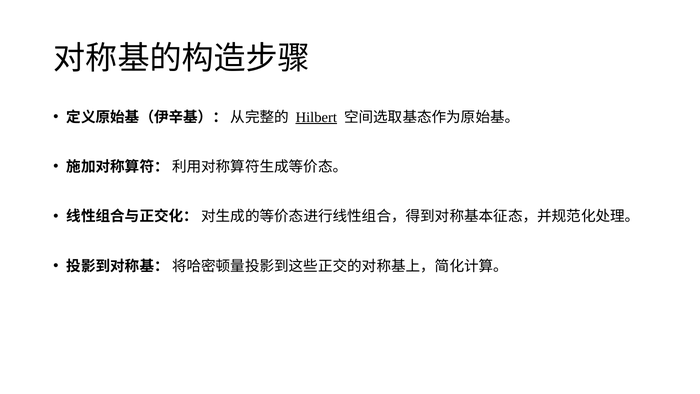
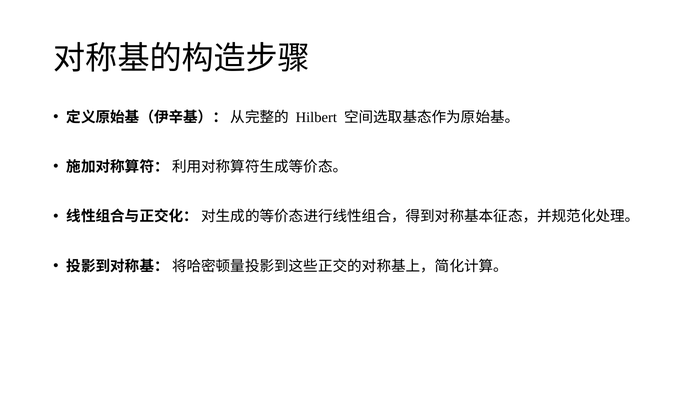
Hilbert underline: present -> none
